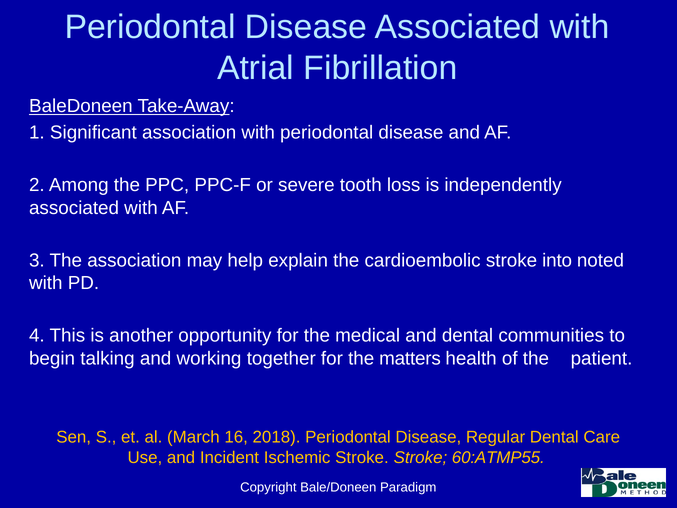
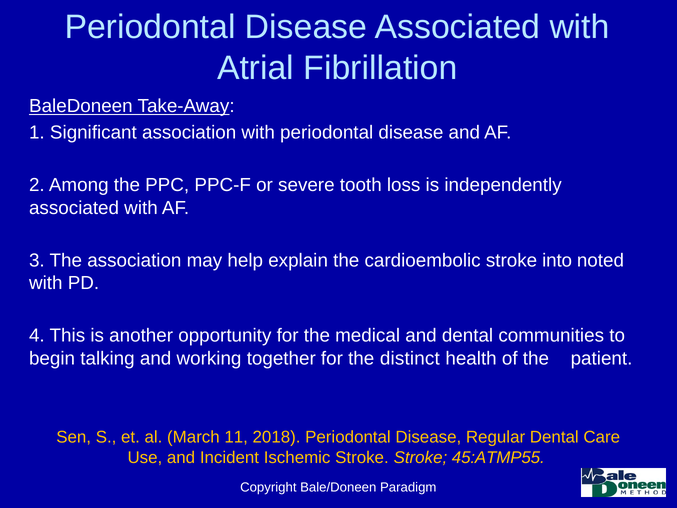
matters: matters -> distinct
16: 16 -> 11
60:ATMP55: 60:ATMP55 -> 45:ATMP55
